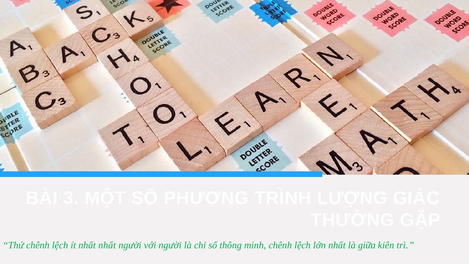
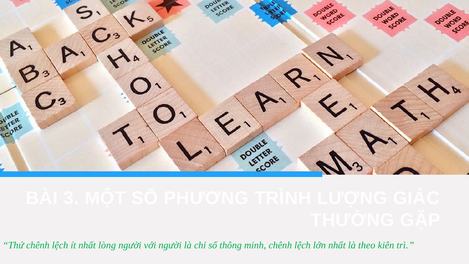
nhất nhất: nhất -> lòng
giữa: giữa -> theo
